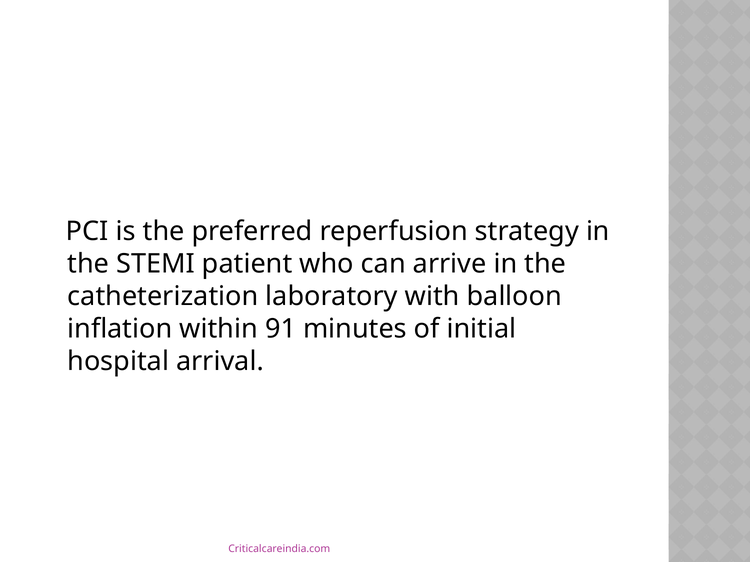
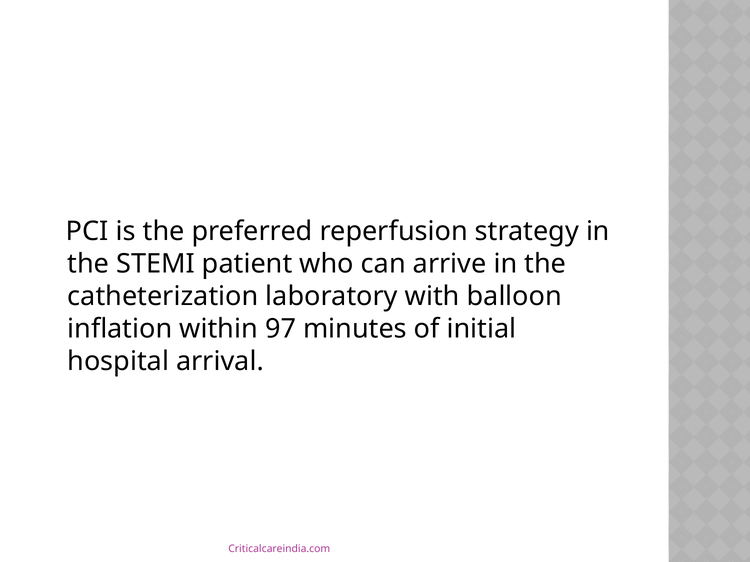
91: 91 -> 97
